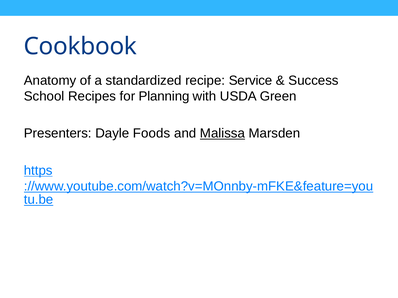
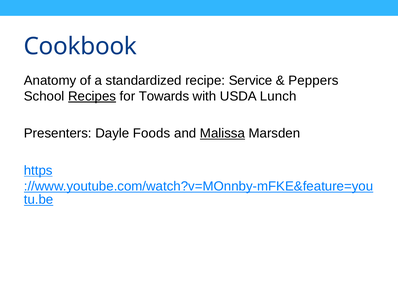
Success: Success -> Peppers
Recipes underline: none -> present
Planning: Planning -> Towards
Green: Green -> Lunch
